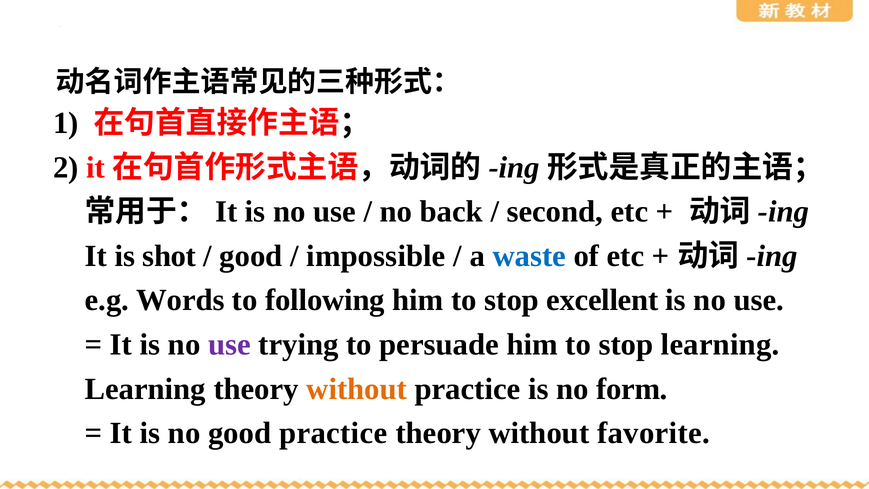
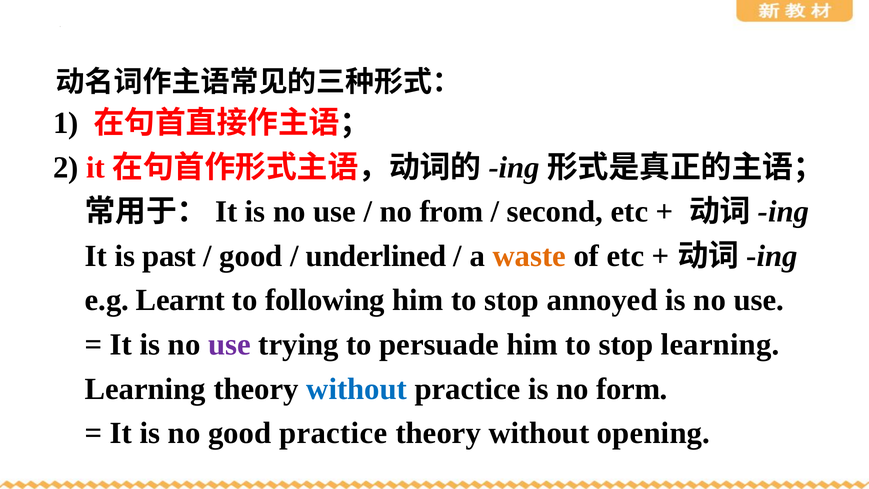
back: back -> from
shot: shot -> past
impossible: impossible -> underlined
waste colour: blue -> orange
Words: Words -> Learnt
excellent: excellent -> annoyed
without at (357, 389) colour: orange -> blue
favorite: favorite -> opening
